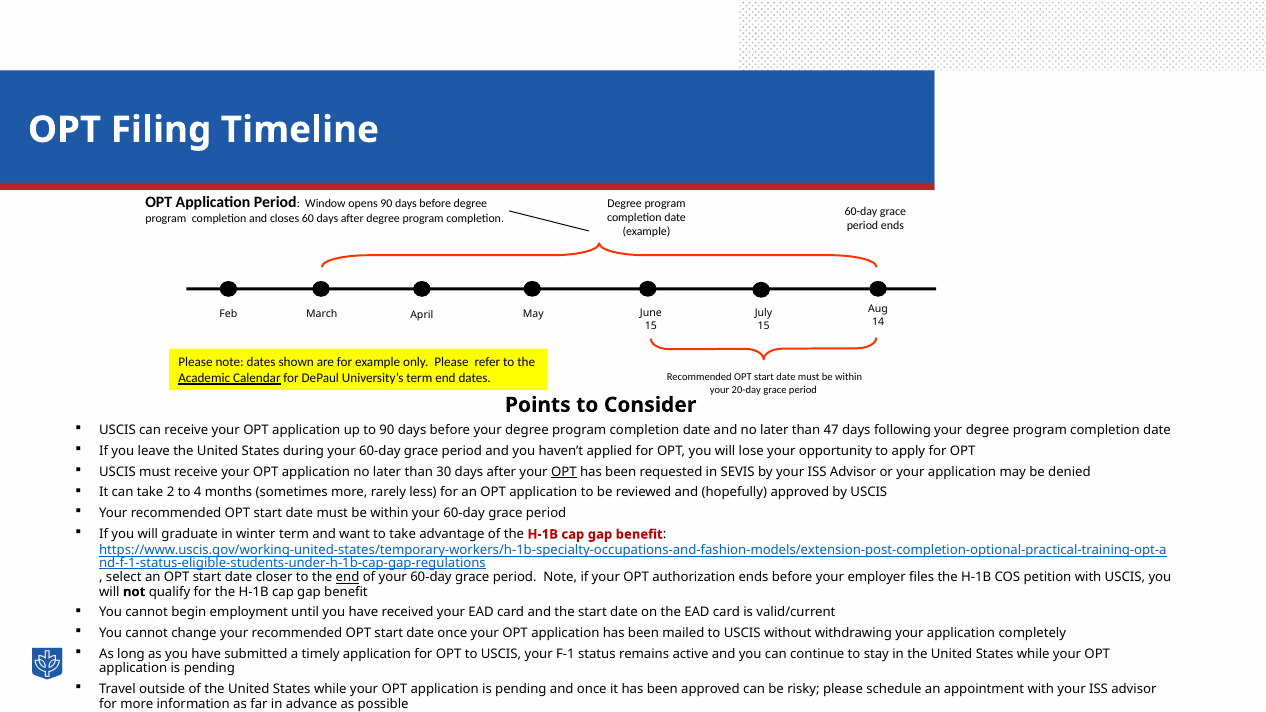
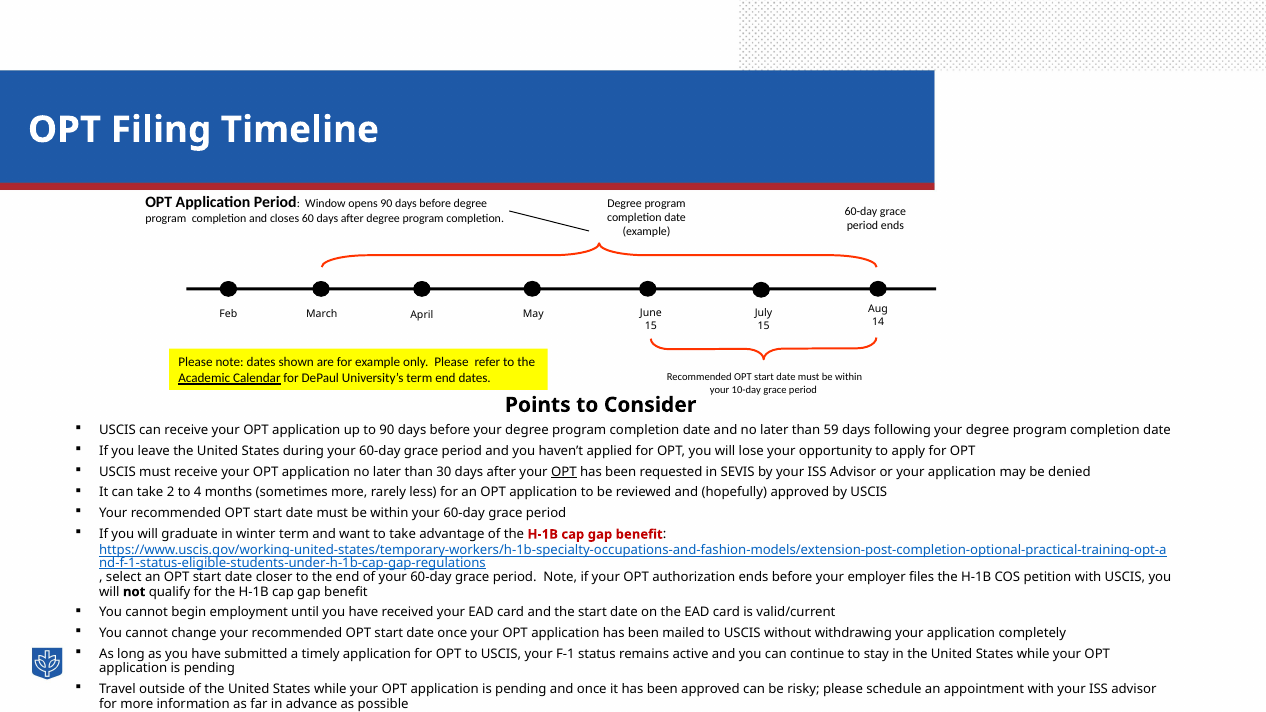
20-day: 20-day -> 10-day
47: 47 -> 59
end at (348, 578) underline: present -> none
